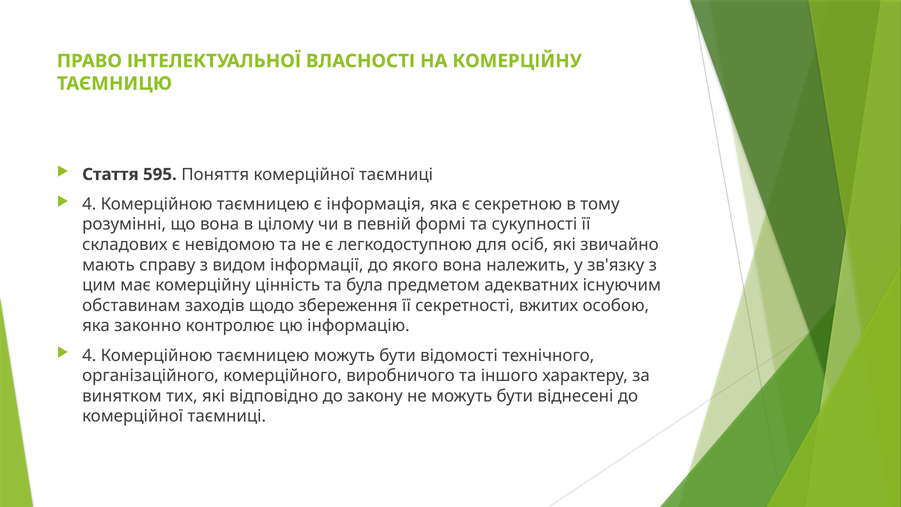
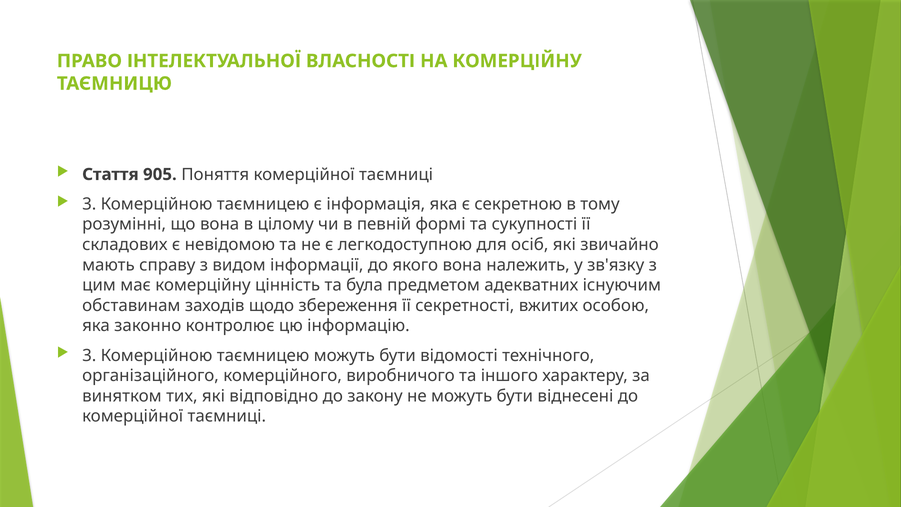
595: 595 -> 905
4 at (89, 204): 4 -> 3
4 at (89, 355): 4 -> 3
